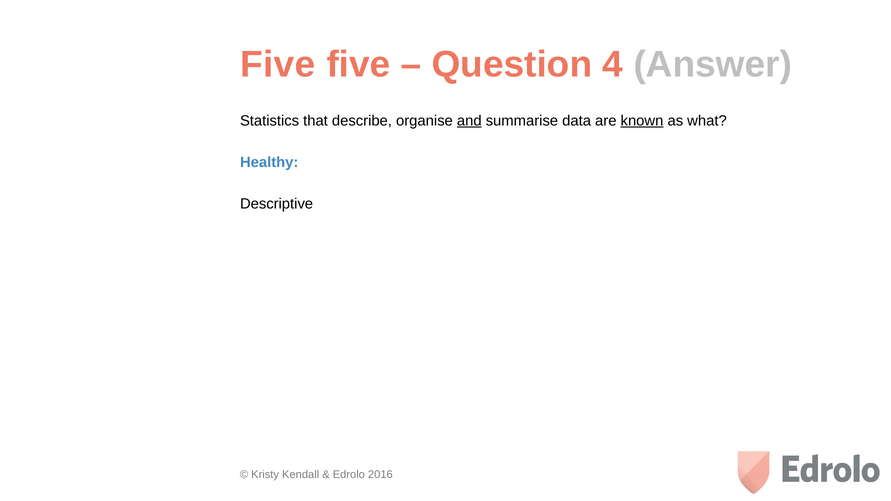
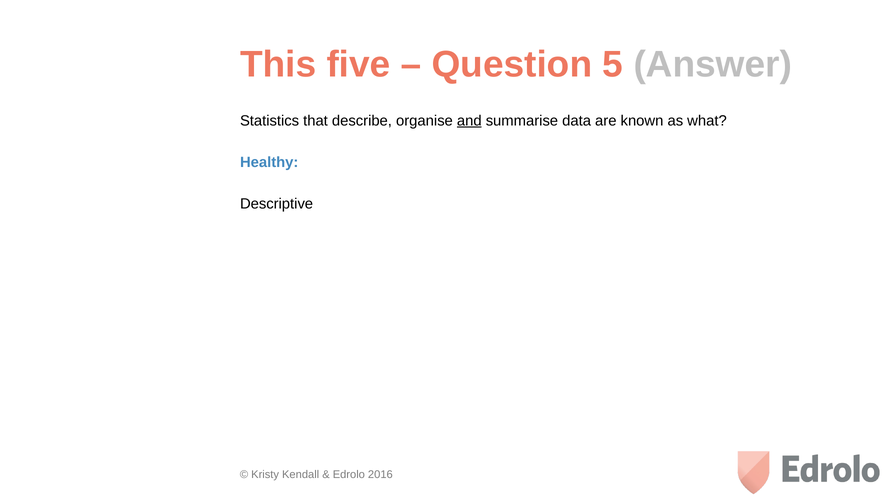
Five at (278, 64): Five -> This
4: 4 -> 5
known underline: present -> none
